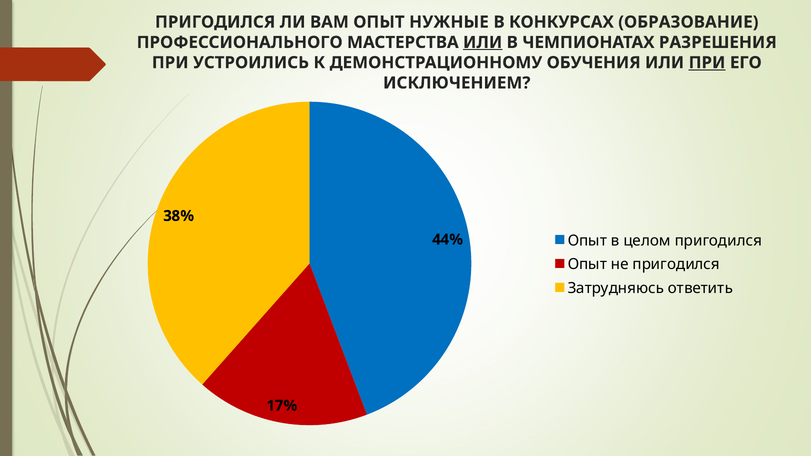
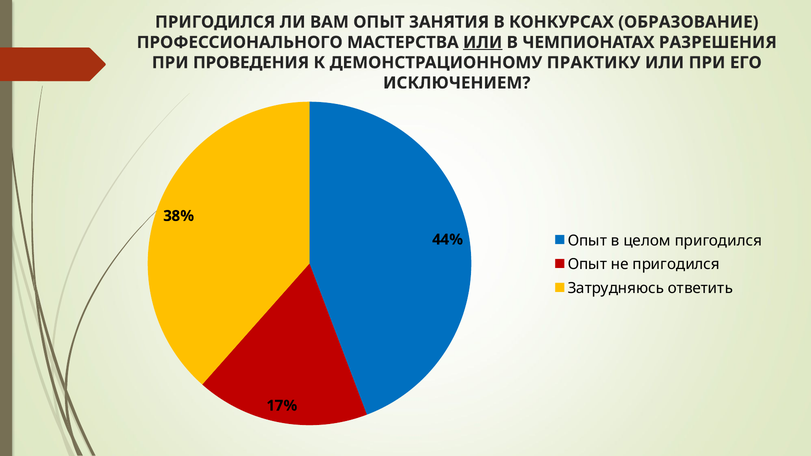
НУЖНЫЕ: НУЖНЫЕ -> ЗАНЯТИЯ
УСТРОИЛИСЬ: УСТРОИЛИСЬ -> ПРОВЕДЕНИЯ
ОБУЧЕНИЯ: ОБУЧЕНИЯ -> ПРАКТИКУ
ПРИ at (707, 63) underline: present -> none
